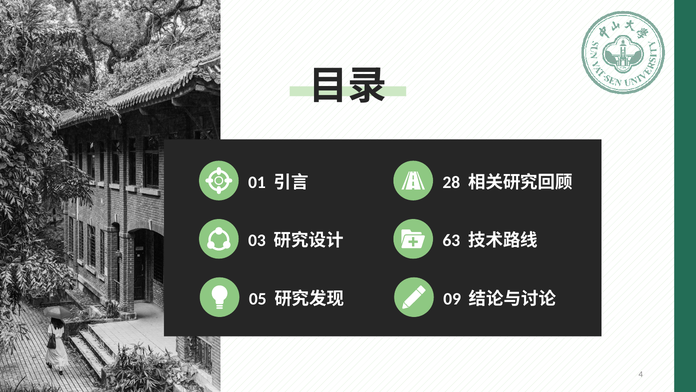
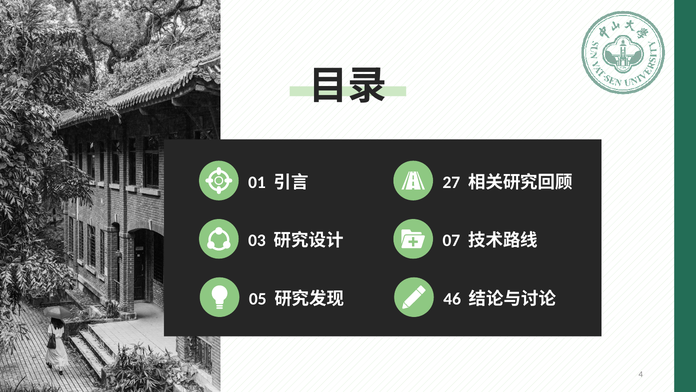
28: 28 -> 27
63: 63 -> 07
09: 09 -> 46
